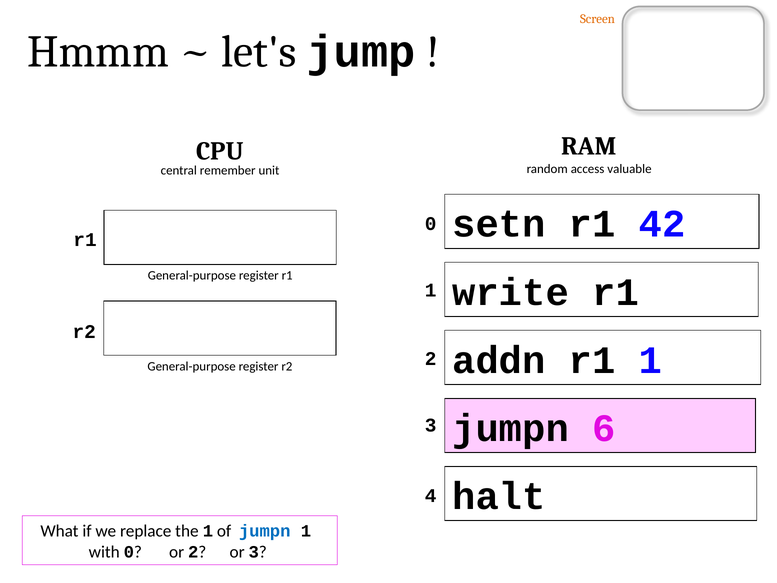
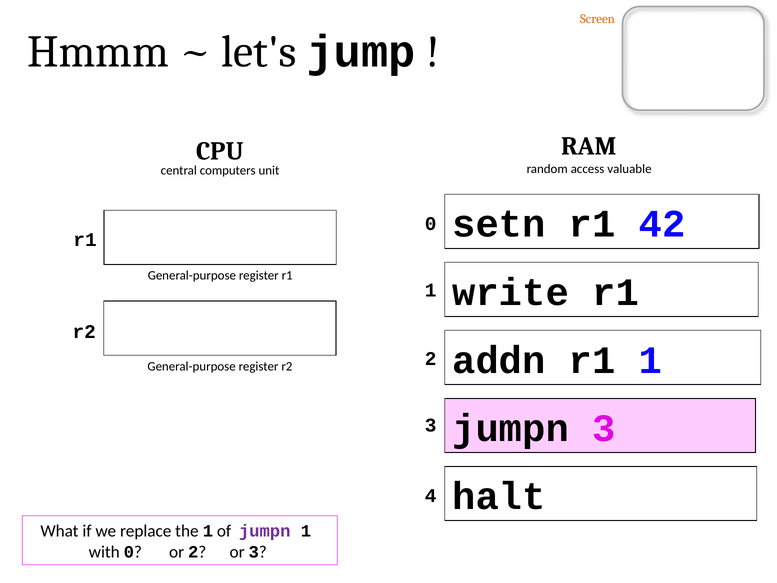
remember: remember -> computers
jumpn 6: 6 -> 3
jumpn at (265, 531) colour: blue -> purple
